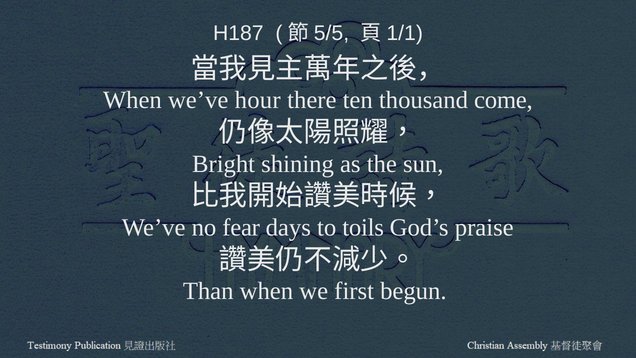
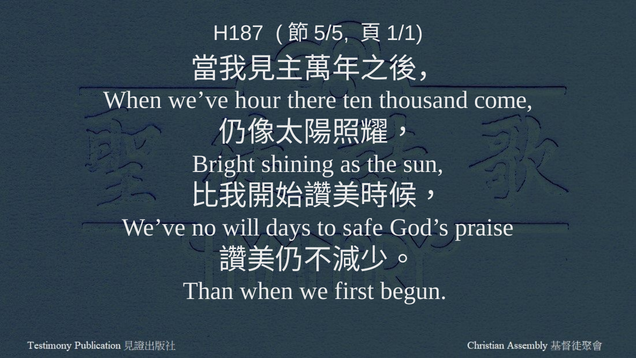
fear: fear -> will
toils: toils -> safe
